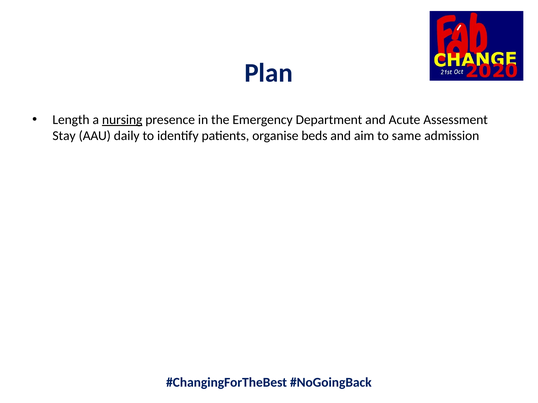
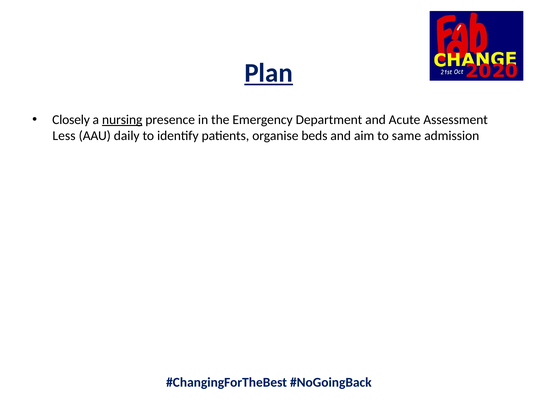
Plan underline: none -> present
Length: Length -> Closely
Stay: Stay -> Less
